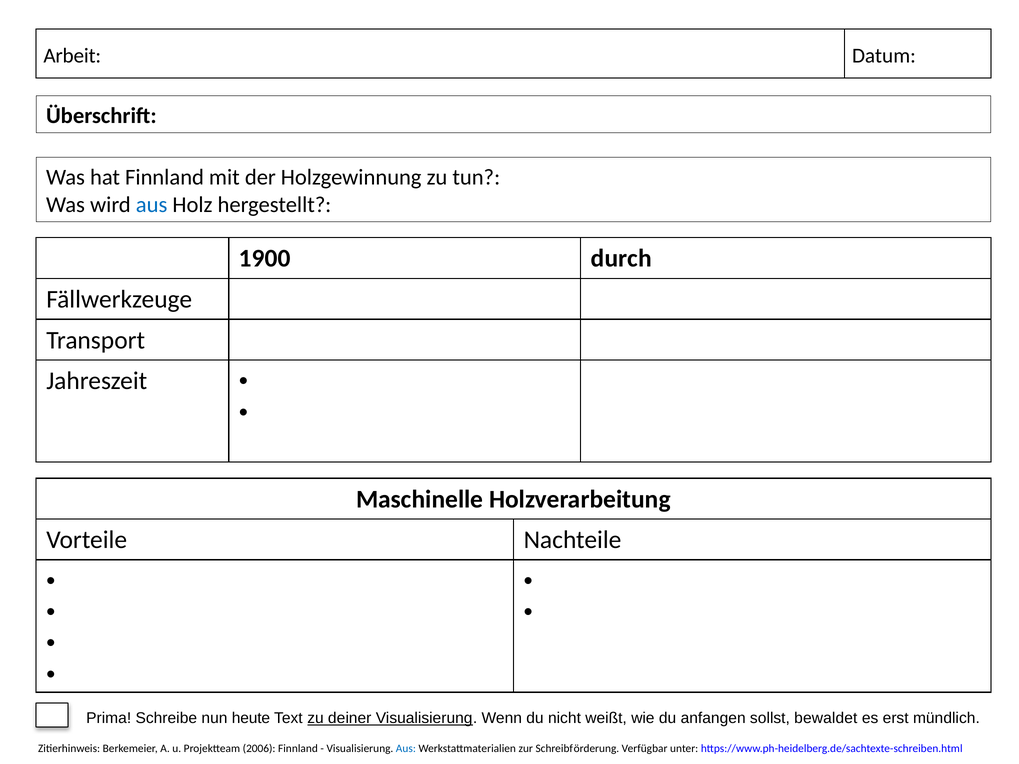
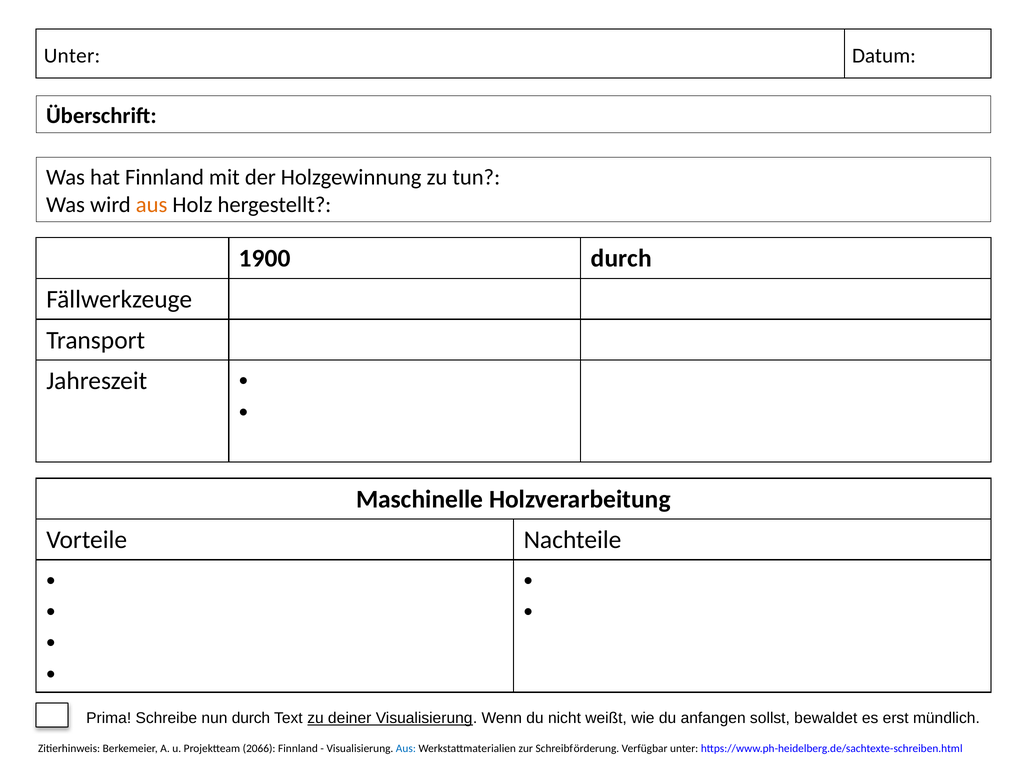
Arbeit at (72, 56): Arbeit -> Unter
aus at (152, 205) colour: blue -> orange
nun heute: heute -> durch
2006: 2006 -> 2066
